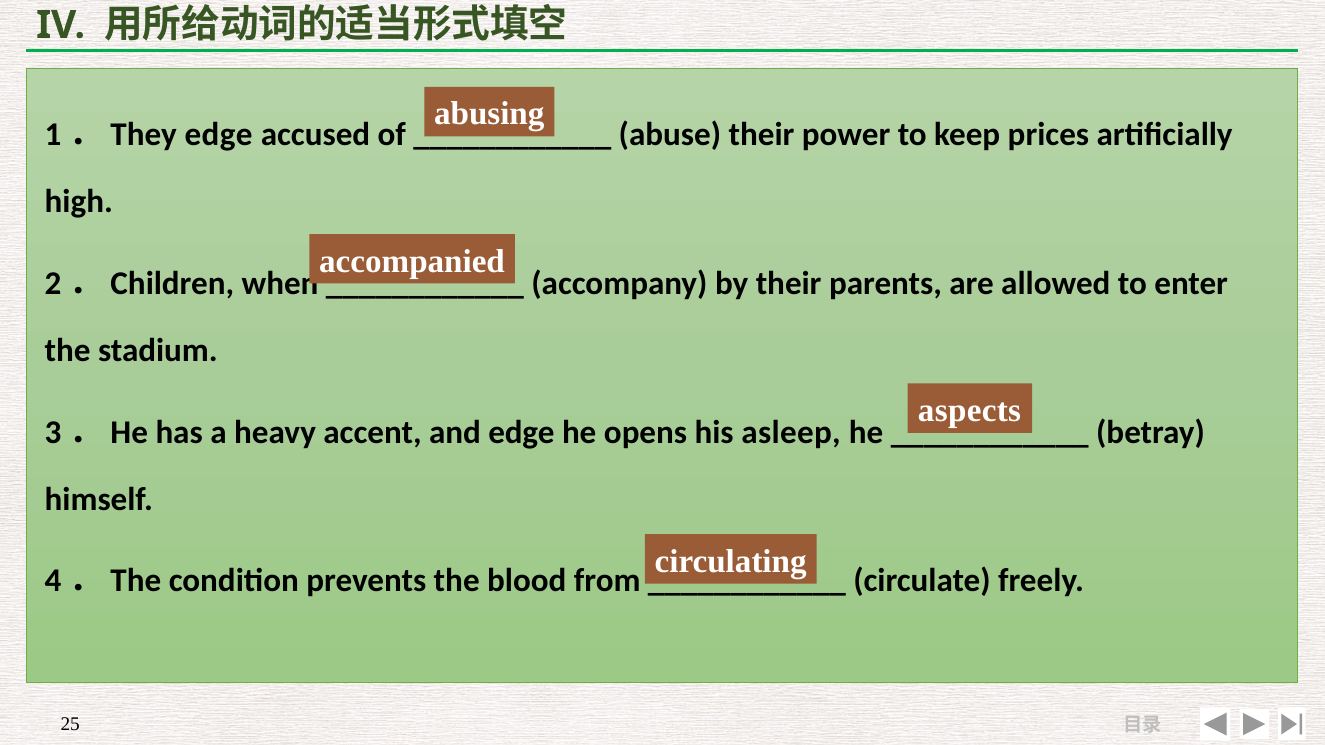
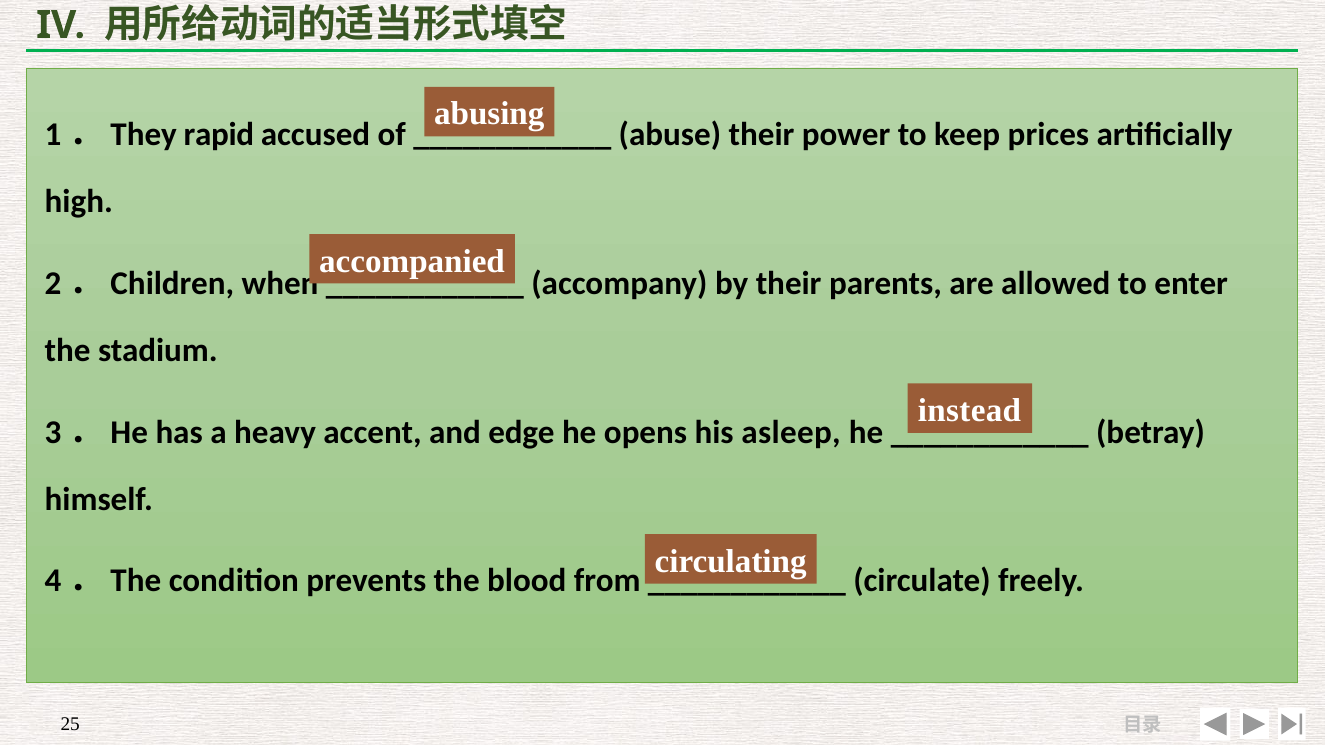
1．They edge: edge -> rapid
aspects: aspects -> instead
